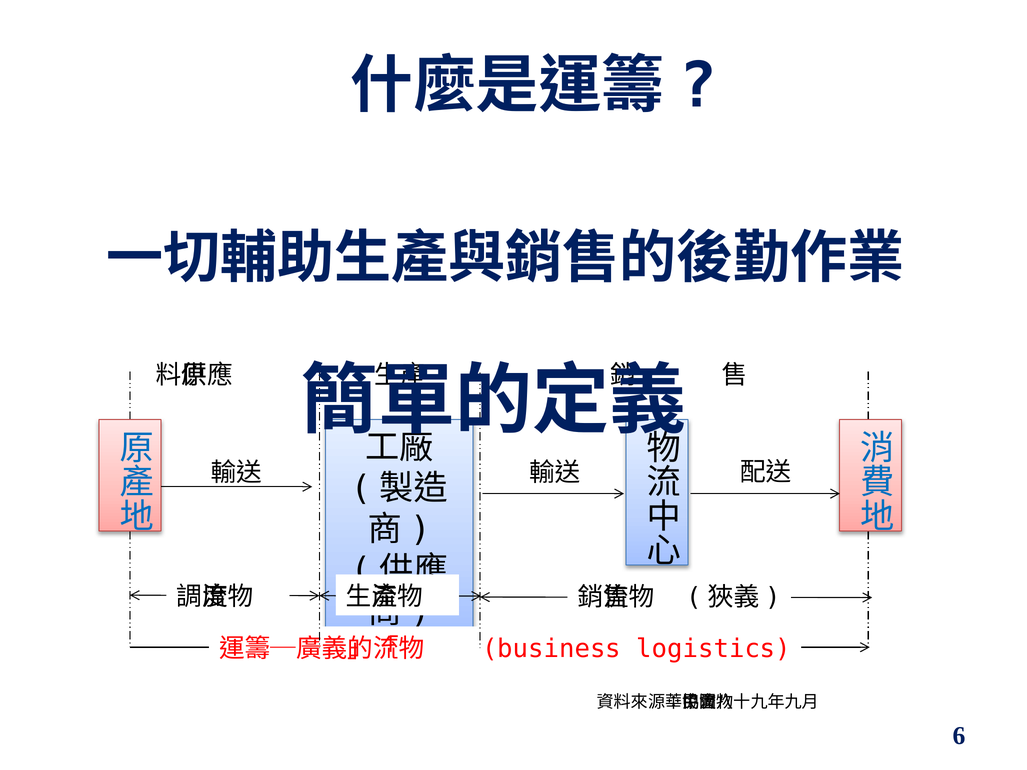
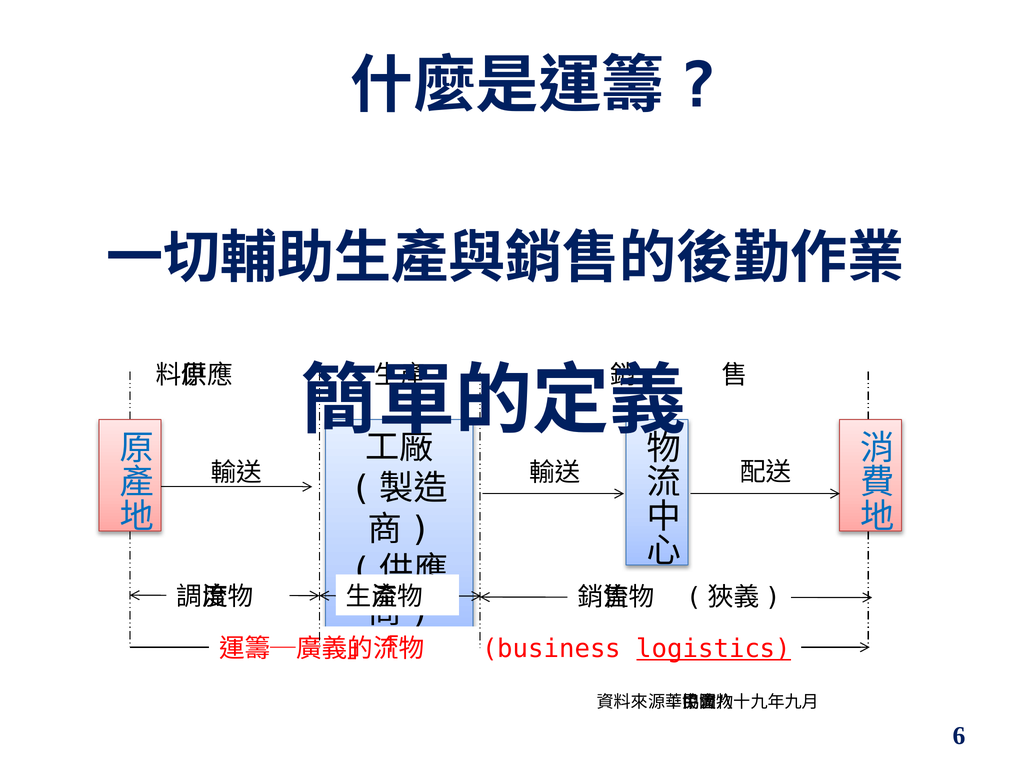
logistics underline: none -> present
